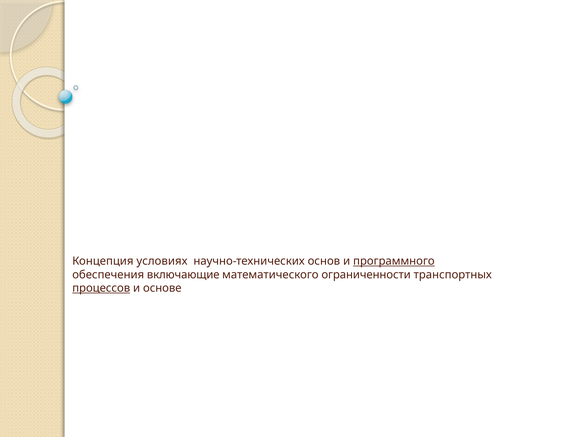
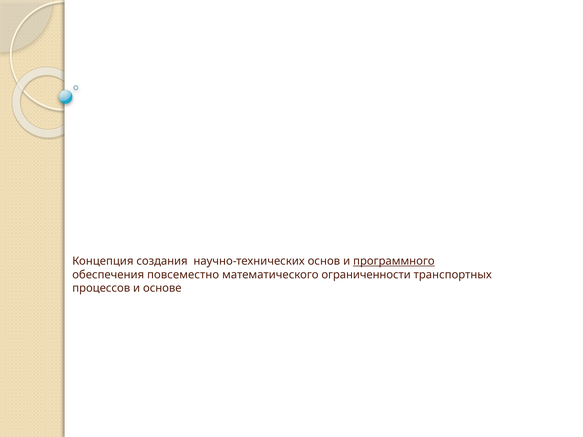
условиях: условиях -> создания
включающие: включающие -> повсеместно
процессов underline: present -> none
